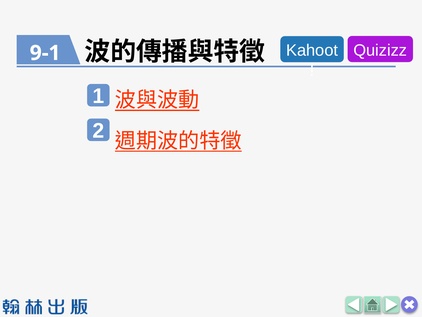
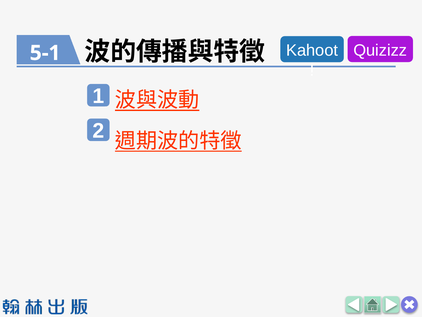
9-1: 9-1 -> 5-1
